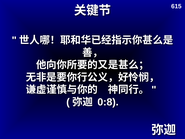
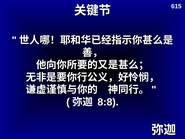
0:8: 0:8 -> 8:8
